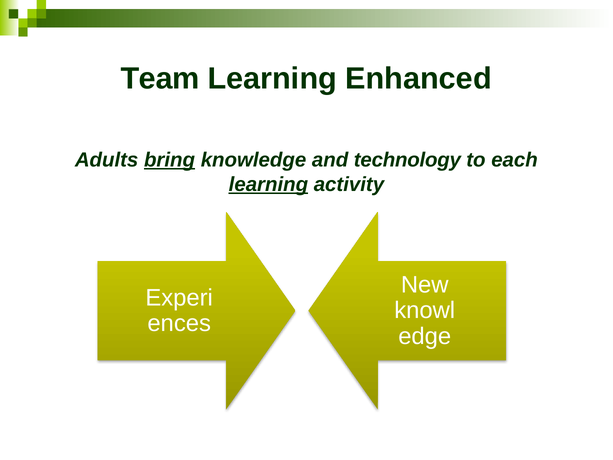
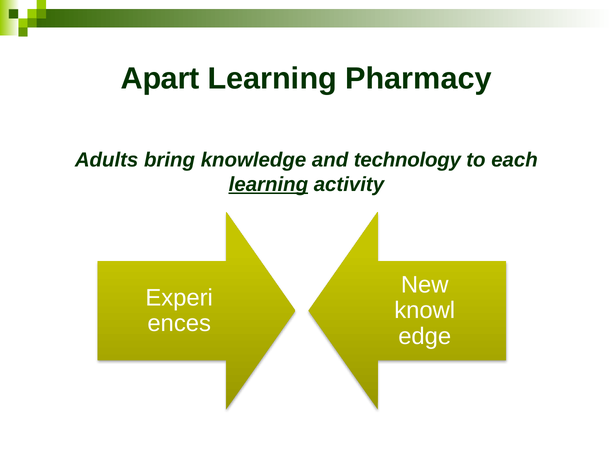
Team: Team -> Apart
Enhanced: Enhanced -> Pharmacy
bring underline: present -> none
